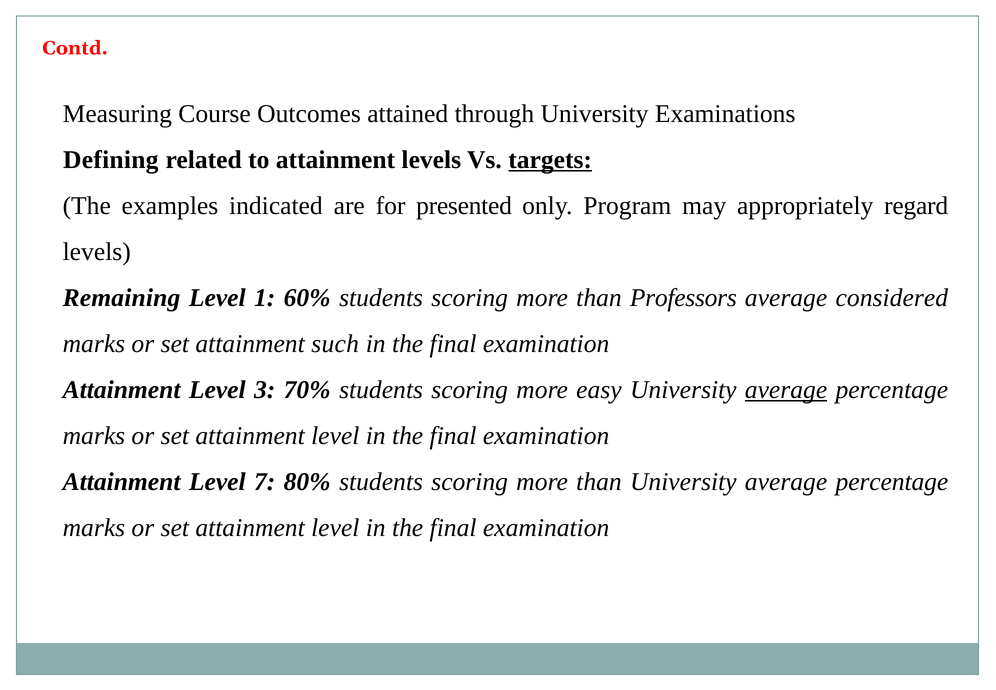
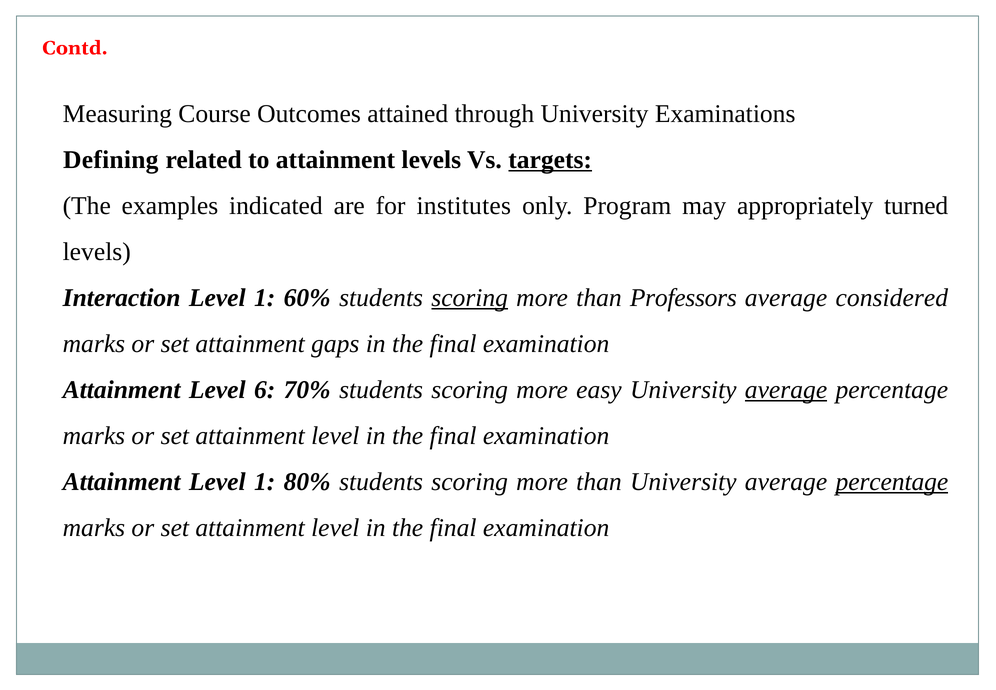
presented: presented -> institutes
regard: regard -> turned
Remaining: Remaining -> Interaction
scoring at (470, 297) underline: none -> present
such: such -> gaps
3: 3 -> 6
Attainment Level 7: 7 -> 1
percentage at (892, 481) underline: none -> present
